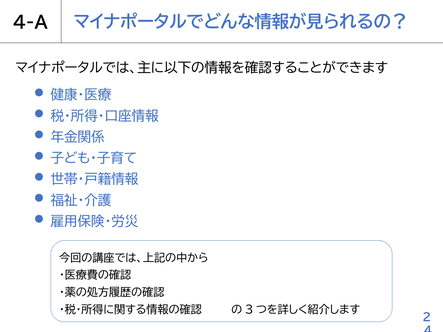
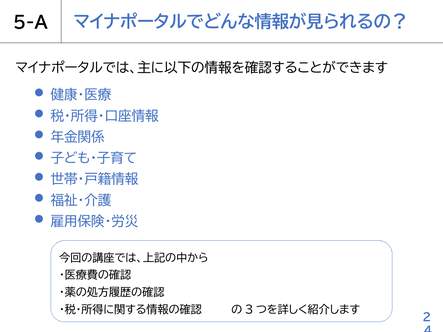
4-A: 4-A -> 5-A
